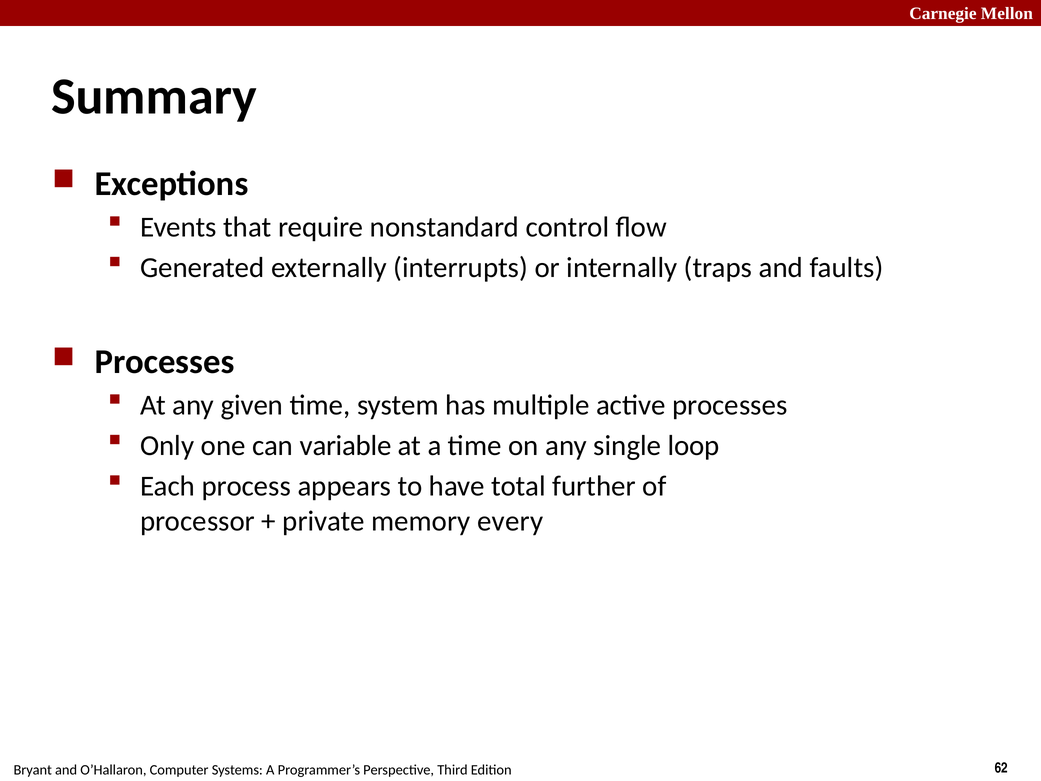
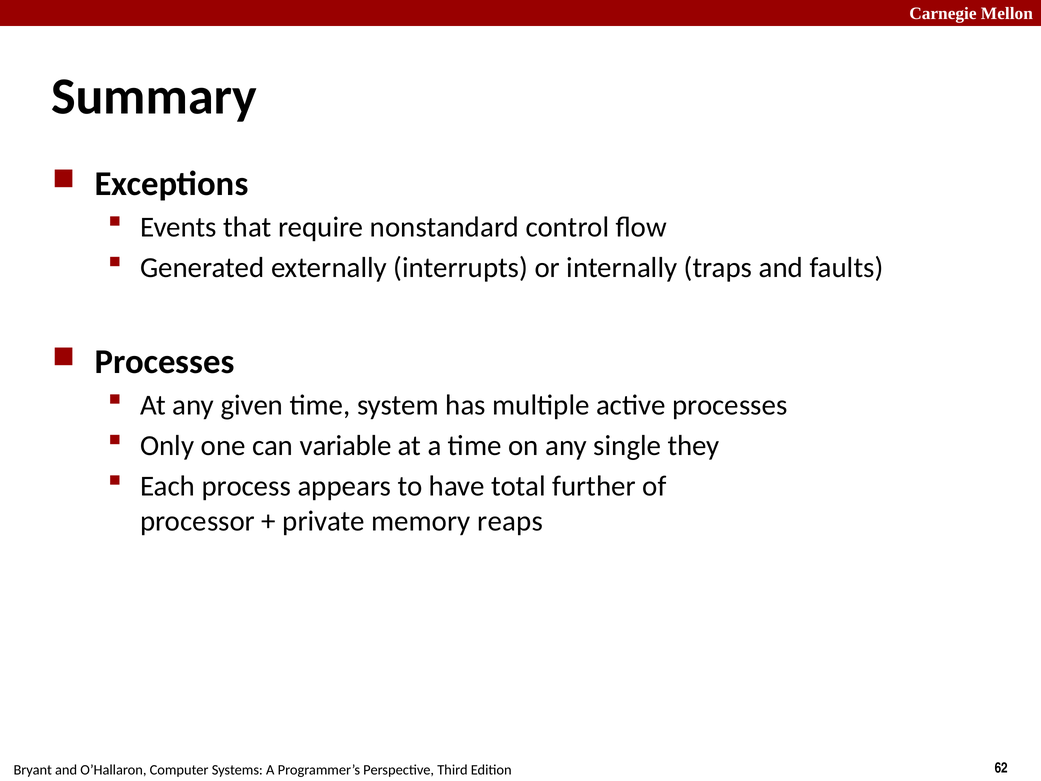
loop: loop -> they
every: every -> reaps
